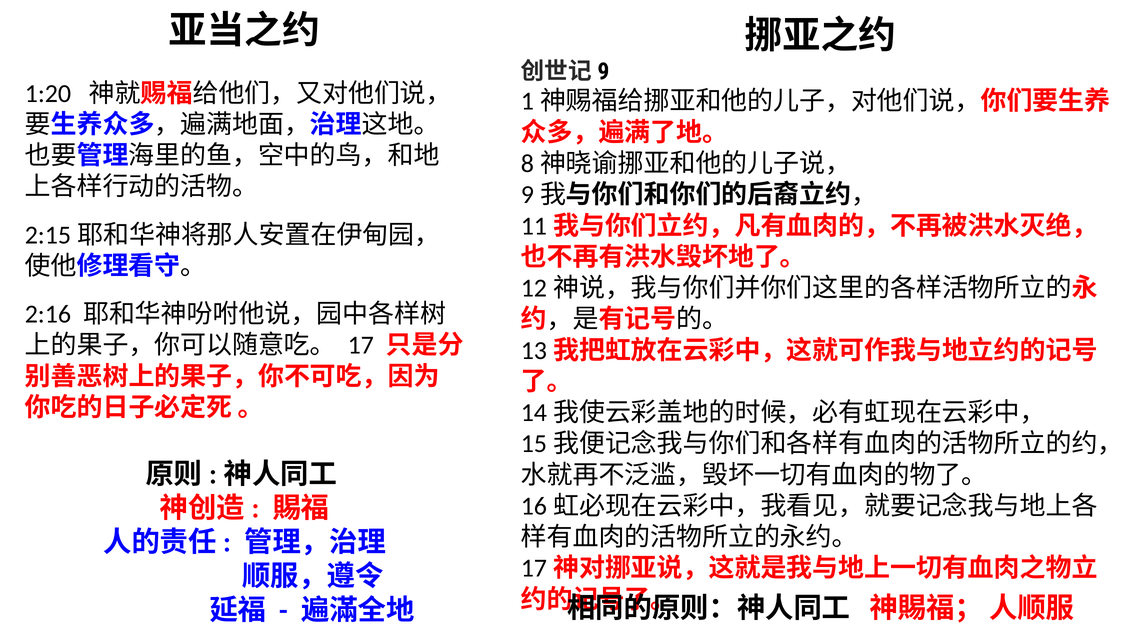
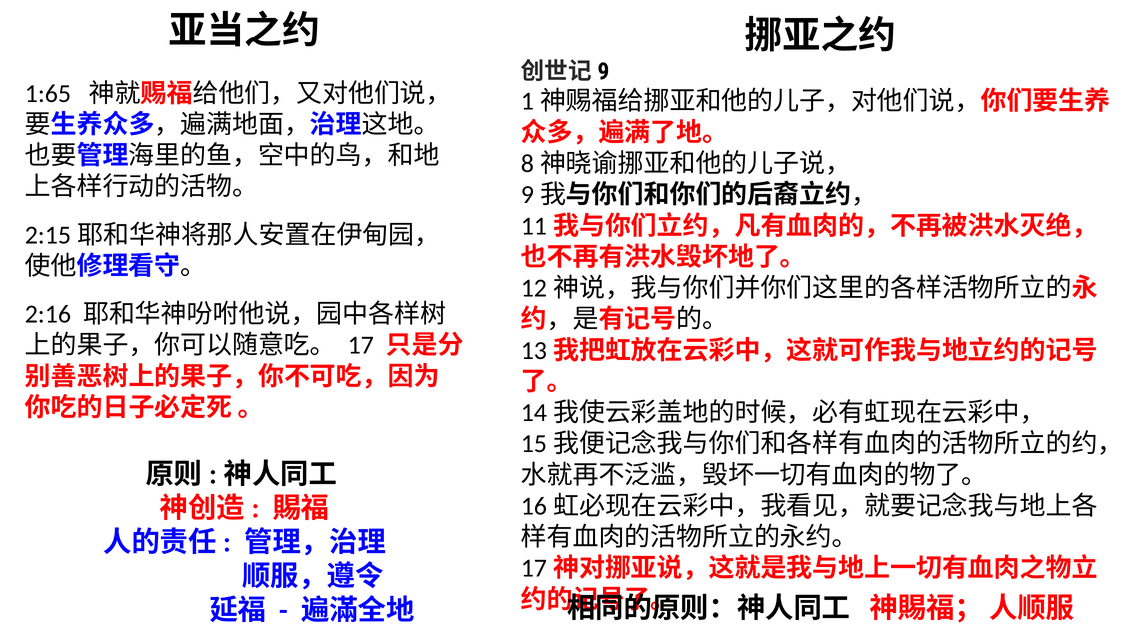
1:20: 1:20 -> 1:65
